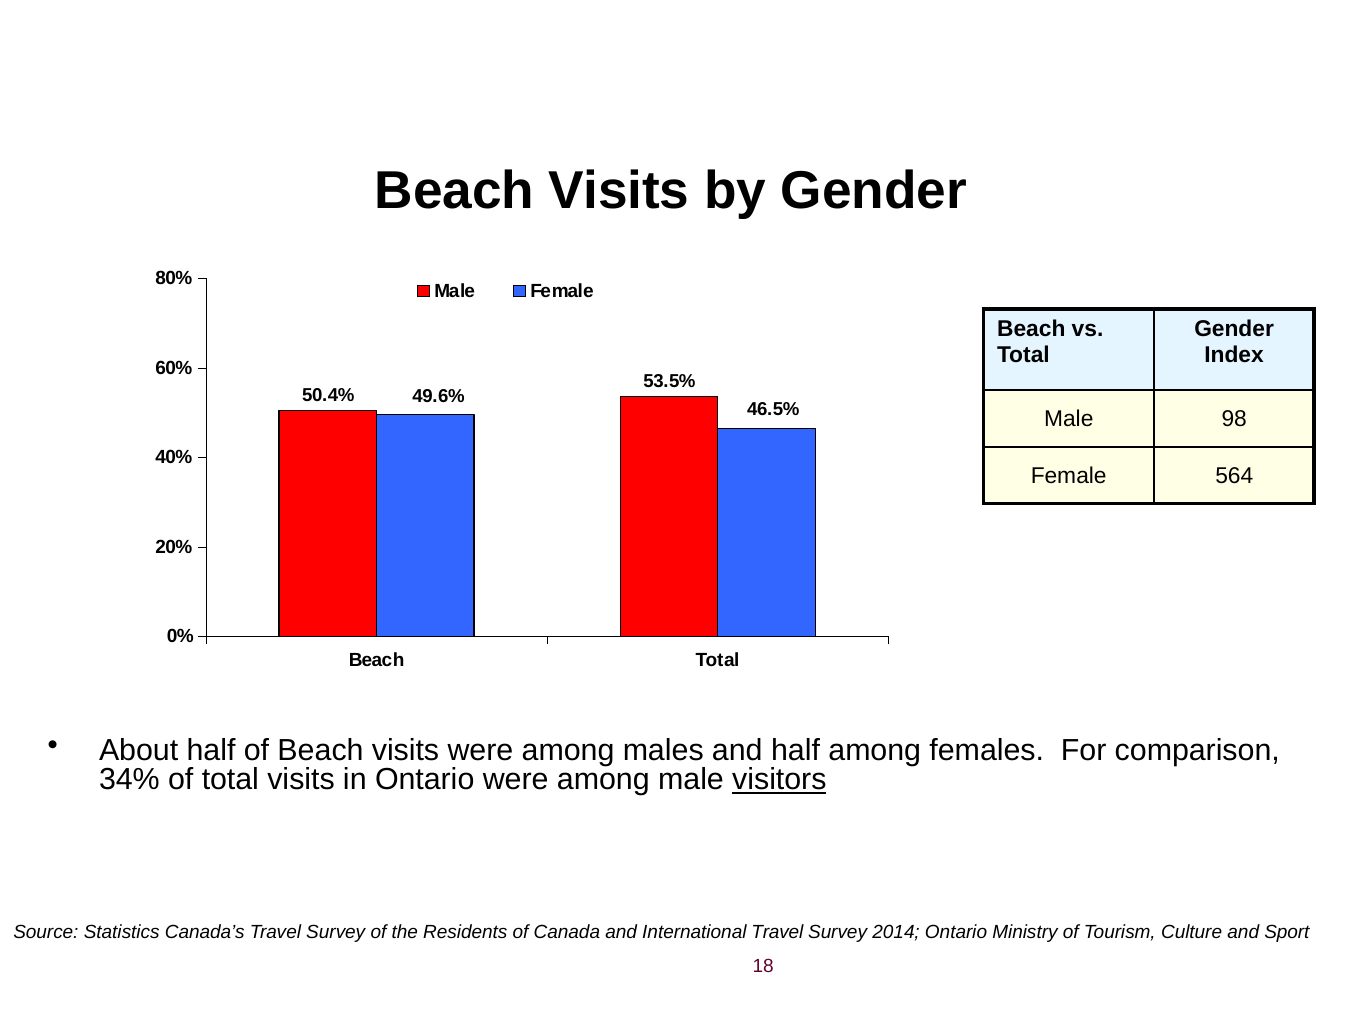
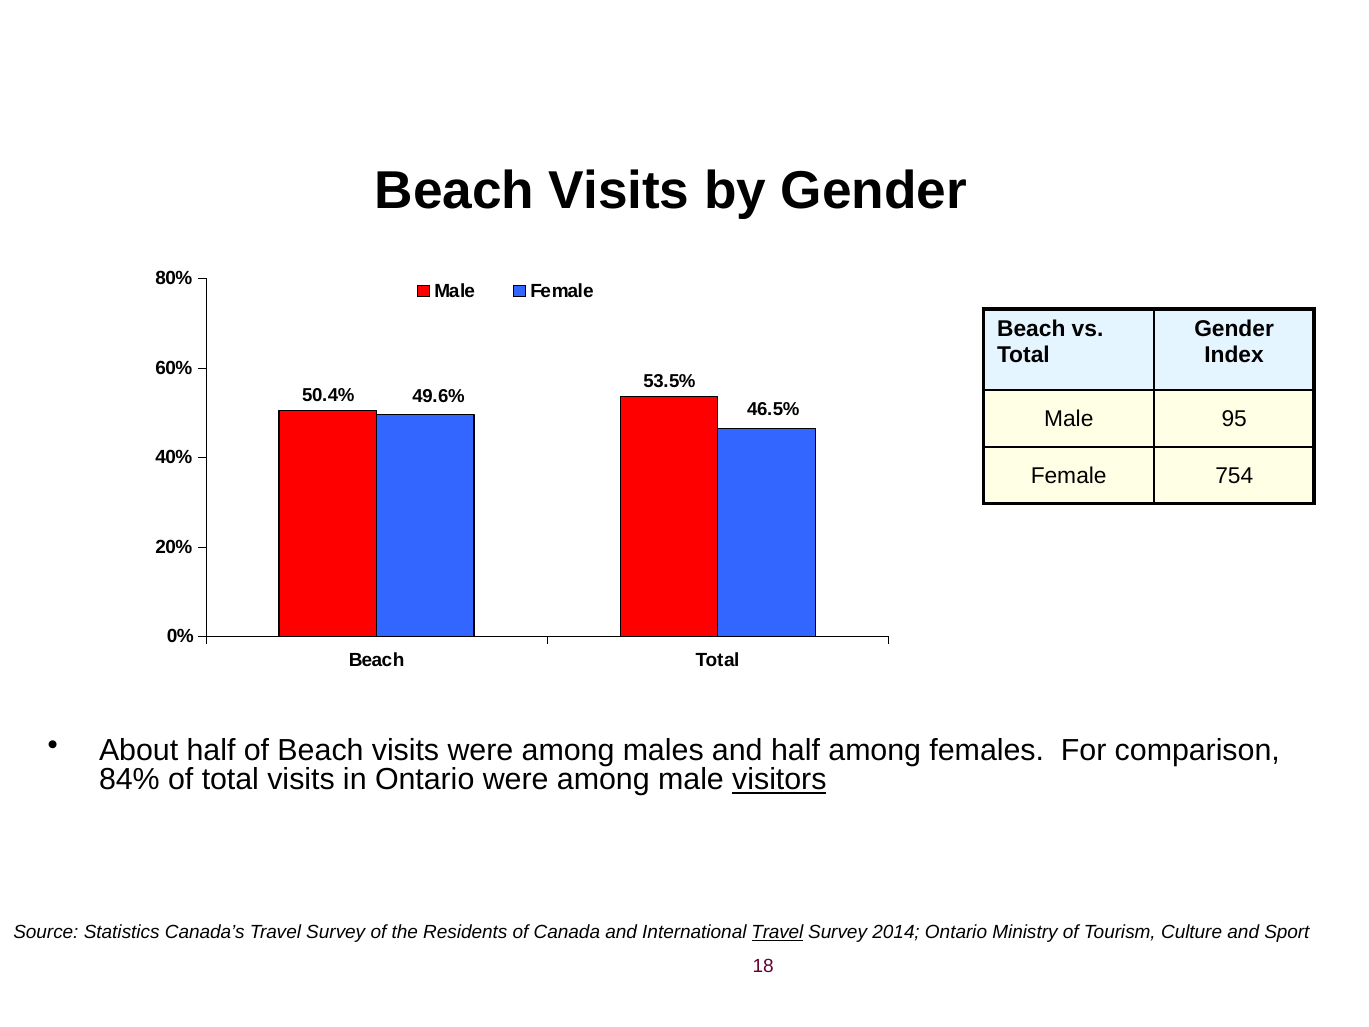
98: 98 -> 95
564: 564 -> 754
34%: 34% -> 84%
Travel at (777, 932) underline: none -> present
